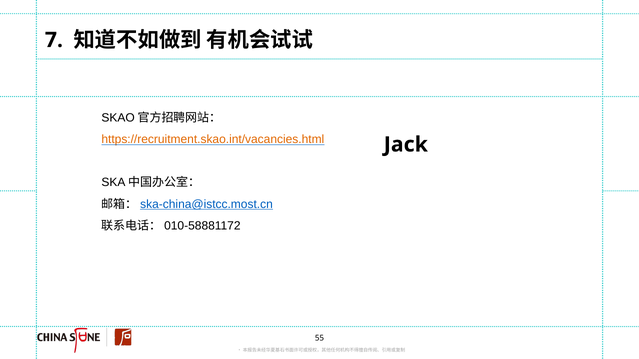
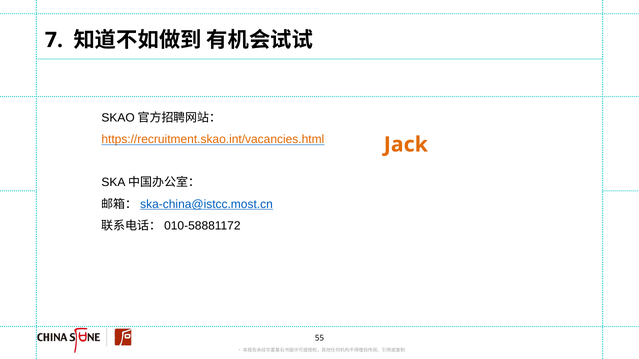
Jack colour: black -> orange
